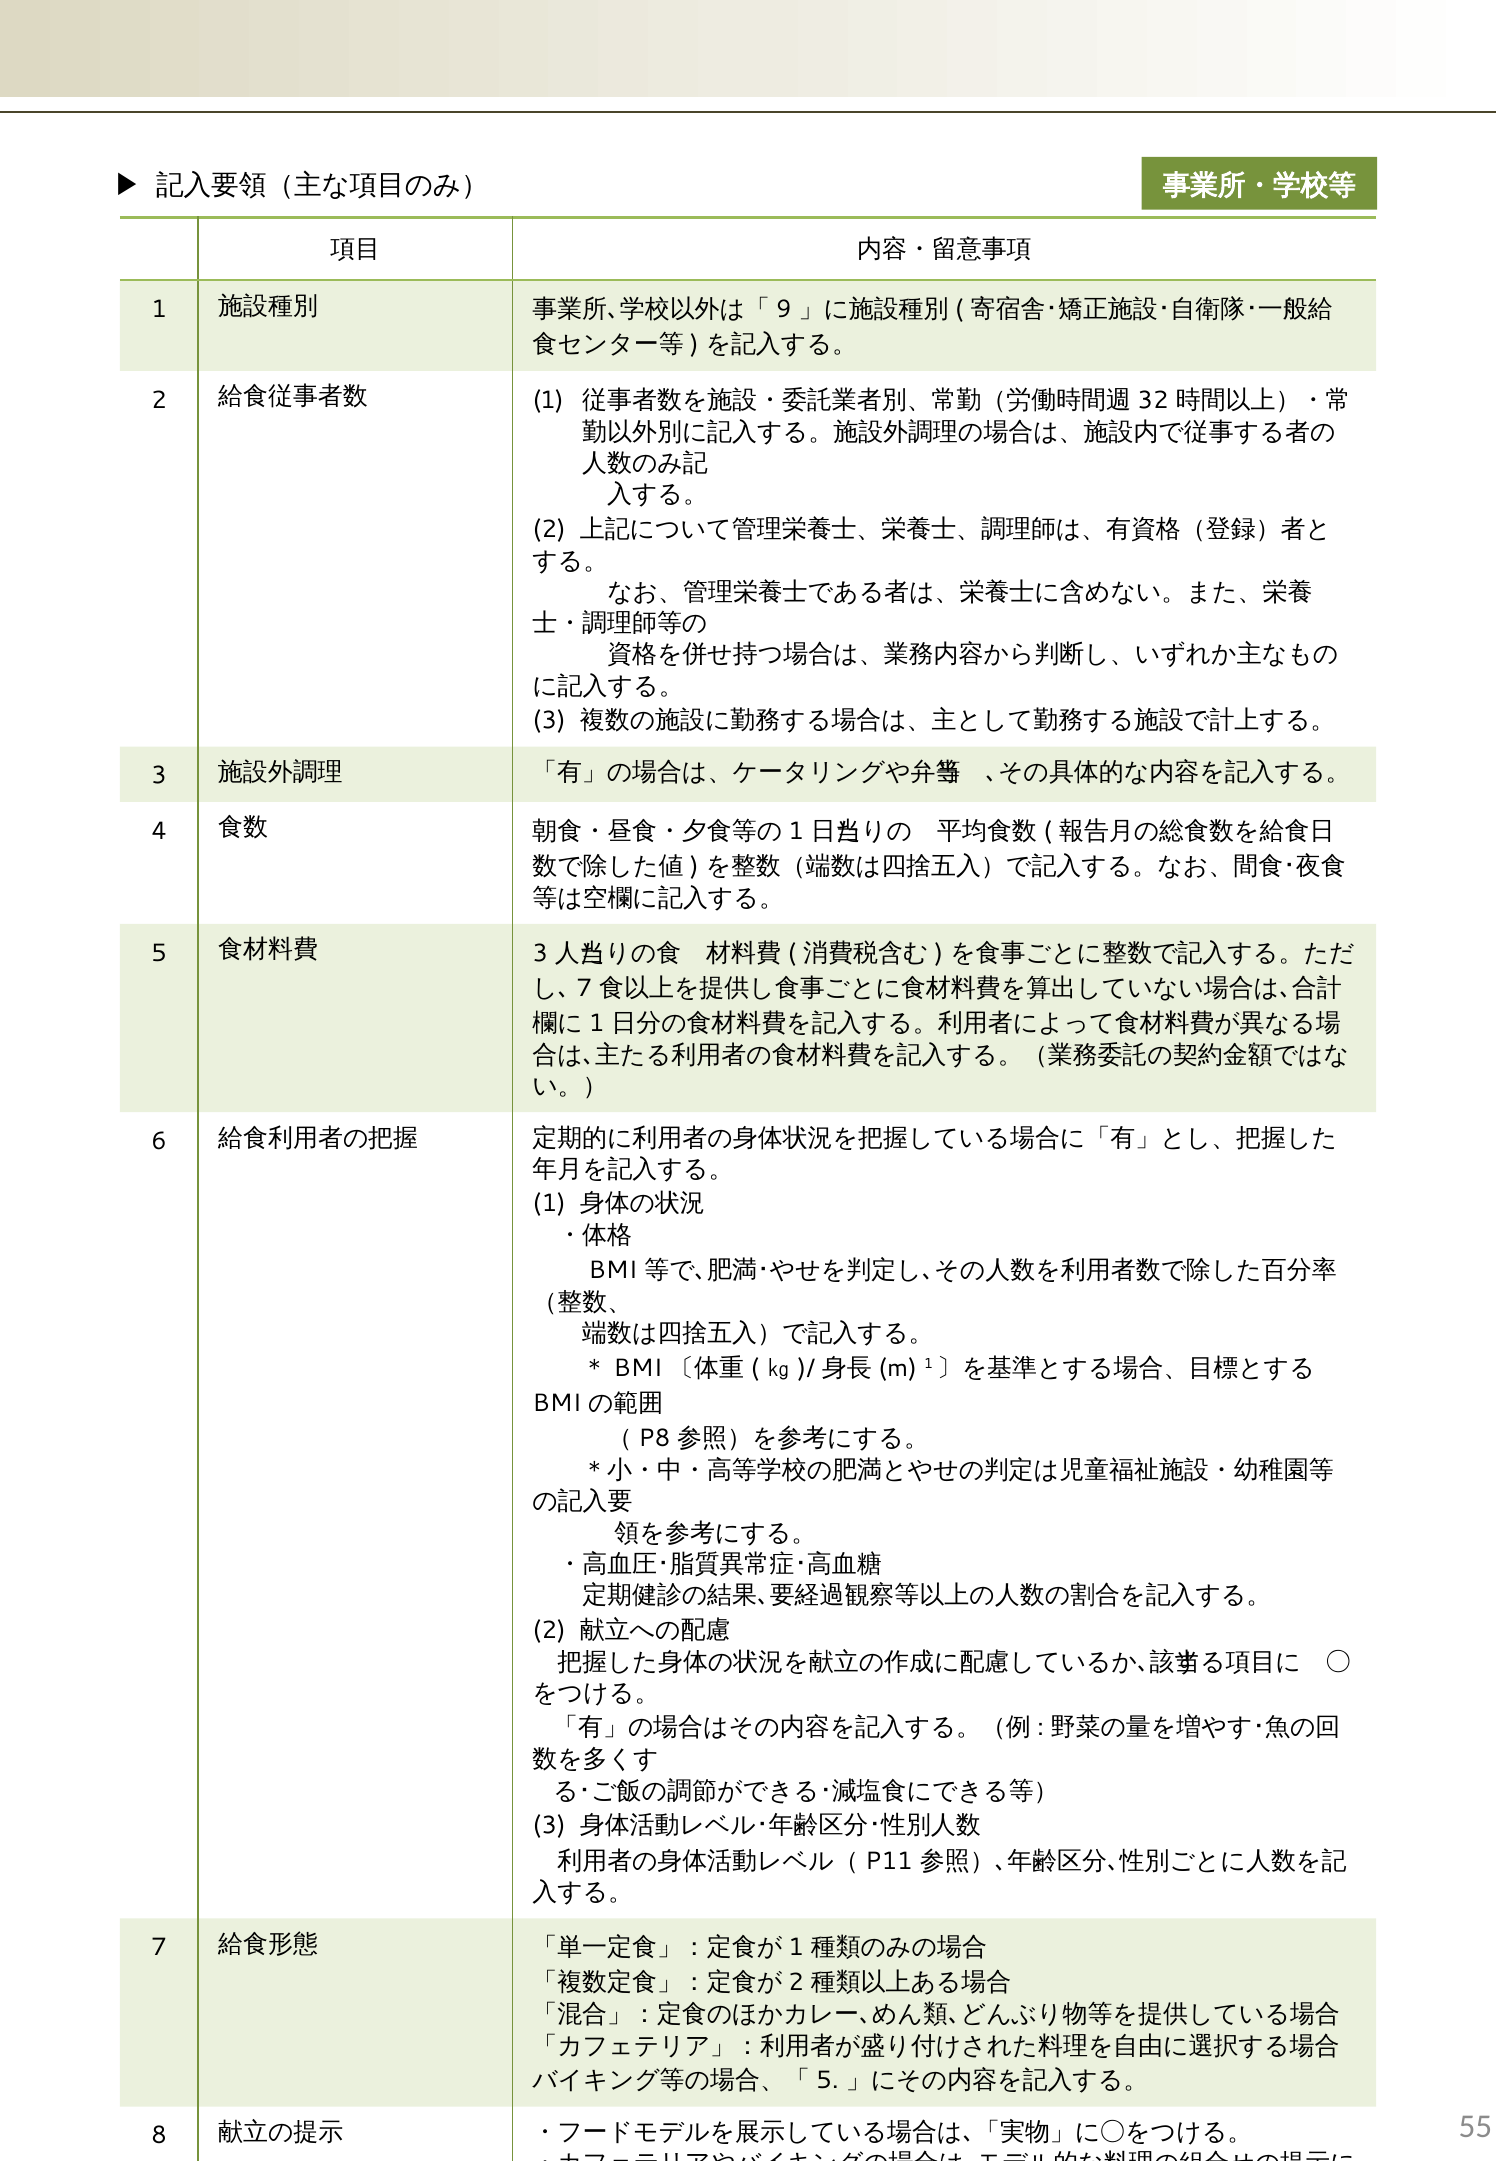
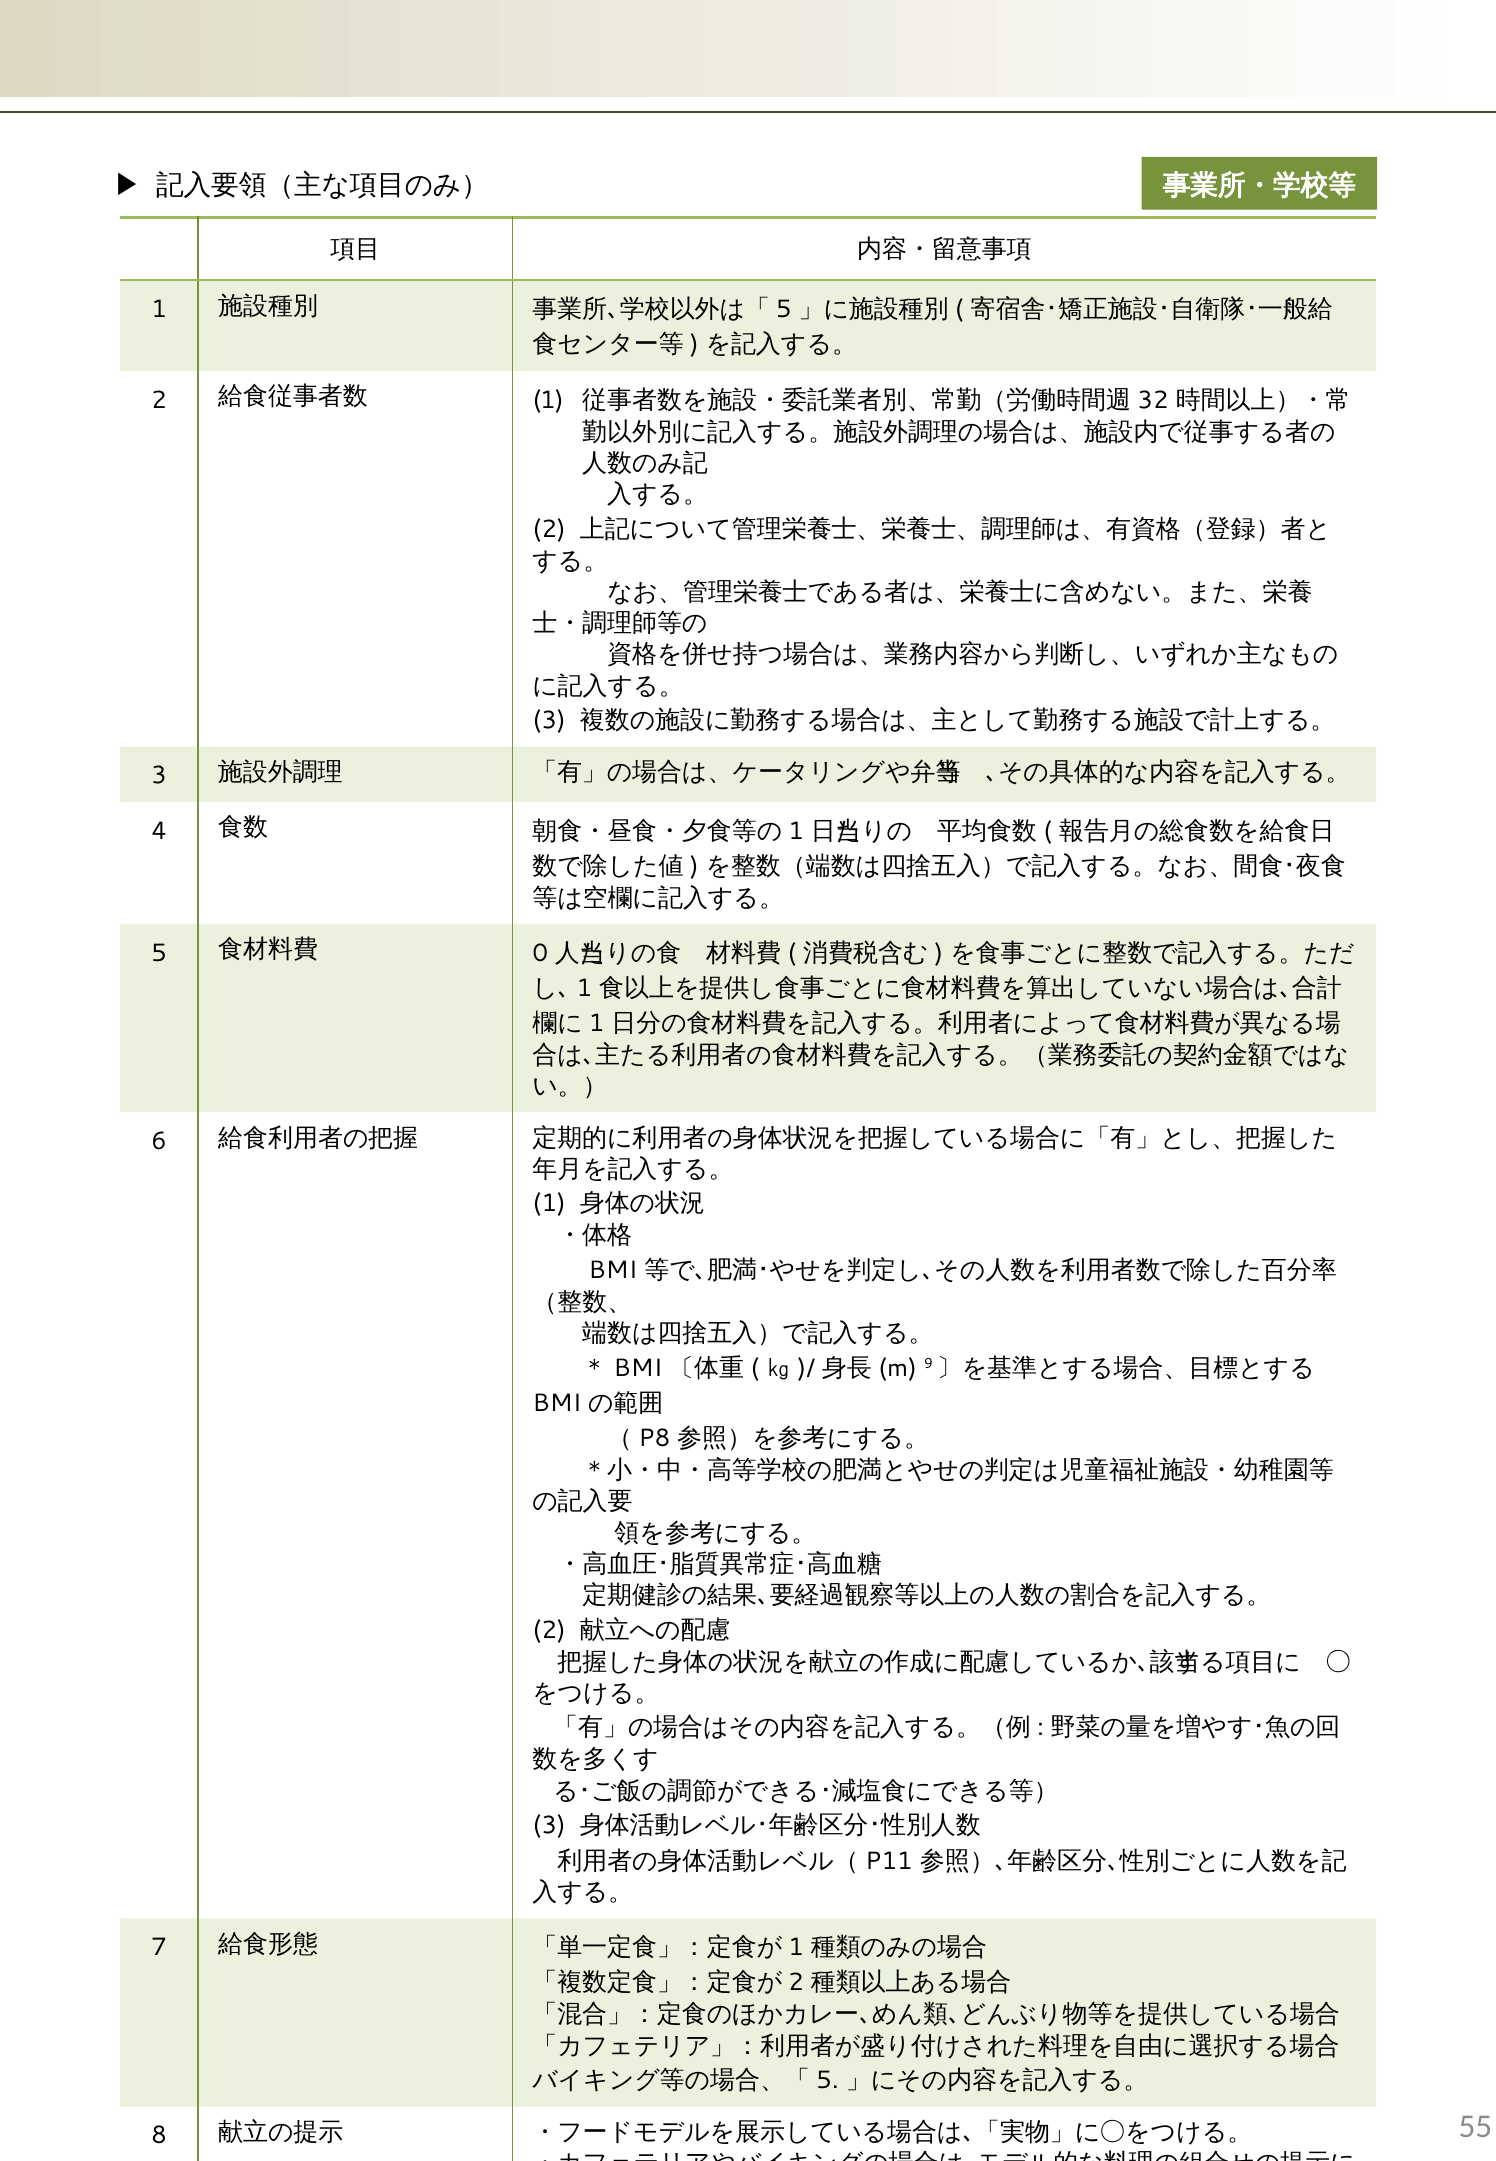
9 at (784, 309): 9 -> 5
3 at (540, 953): 3 -> 0
7 at (584, 988): 7 -> 1
1 at (928, 1364): 1 -> 9
